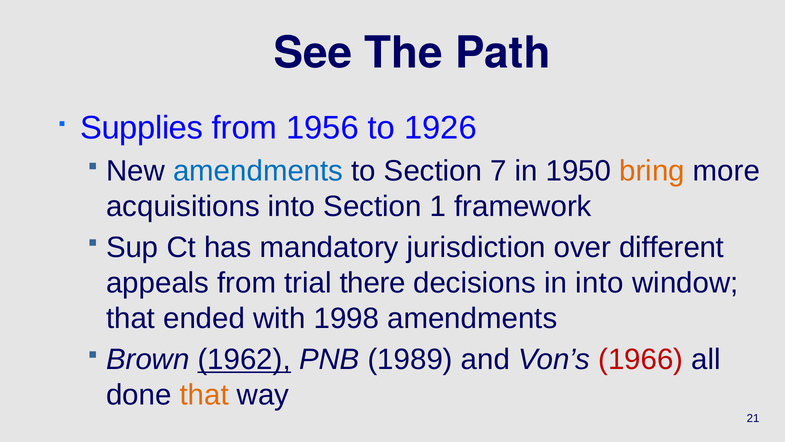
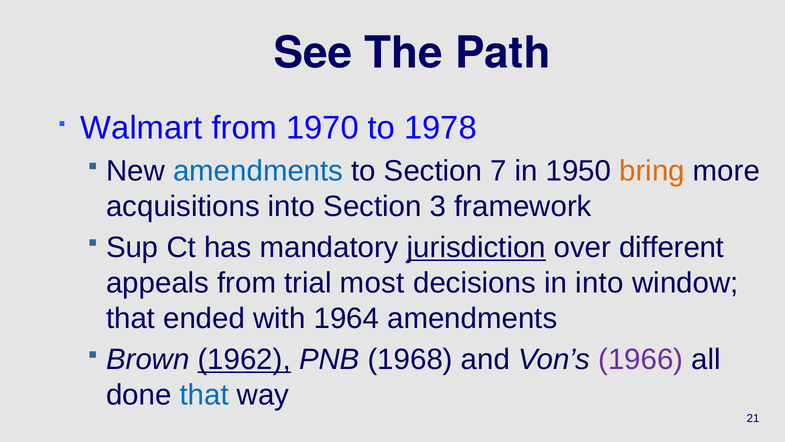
Supplies: Supplies -> Walmart
1956: 1956 -> 1970
1926: 1926 -> 1978
1: 1 -> 3
jurisdiction underline: none -> present
there: there -> most
1998: 1998 -> 1964
1989: 1989 -> 1968
1966 colour: red -> purple
that at (204, 395) colour: orange -> blue
